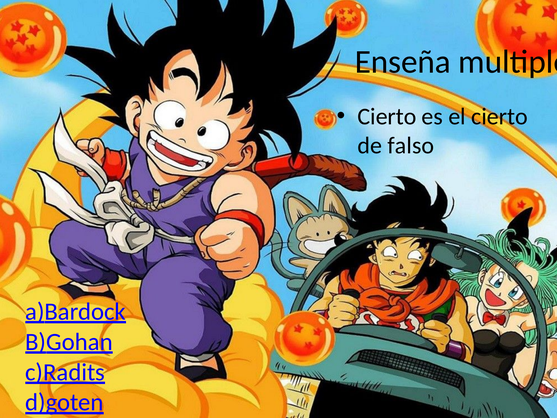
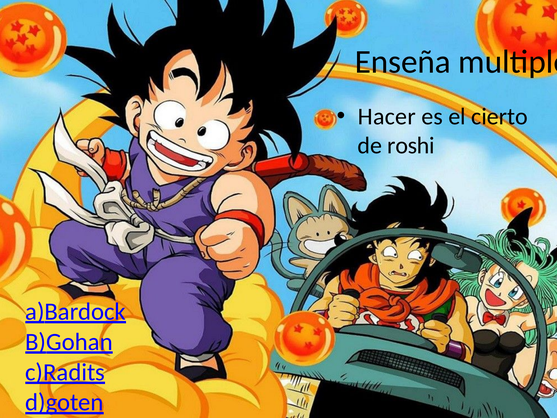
Cierto at (387, 117): Cierto -> Hacer
falso: falso -> roshi
